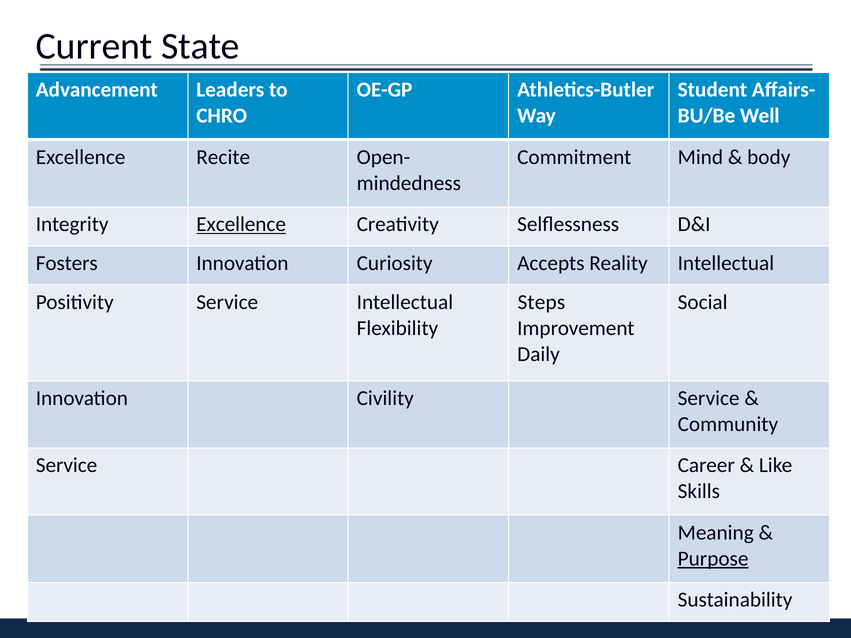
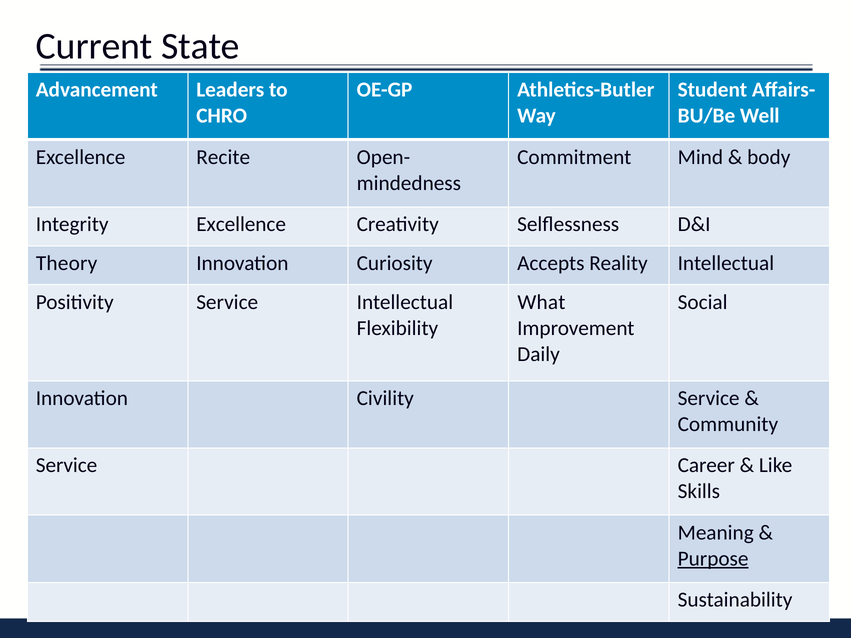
Excellence at (241, 224) underline: present -> none
Fosters: Fosters -> Theory
Steps: Steps -> What
